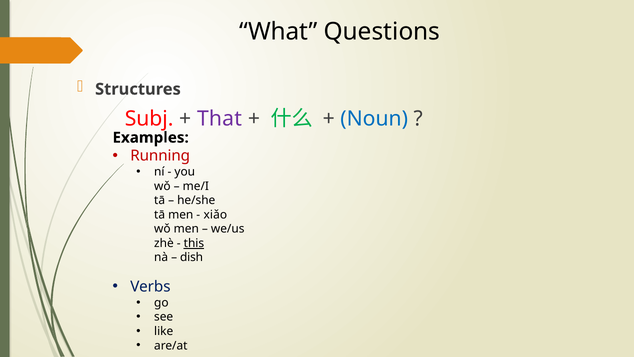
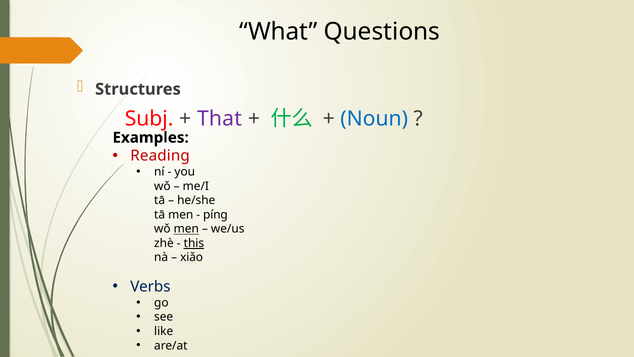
Running: Running -> Reading
xiǎo: xiǎo -> píng
men at (186, 229) underline: none -> present
dish: dish -> xiǎo
